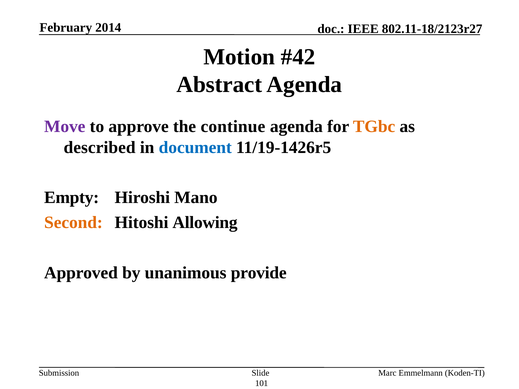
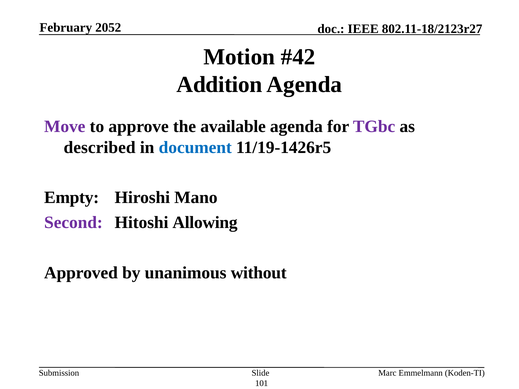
2014: 2014 -> 2052
Abstract: Abstract -> Addition
continue: continue -> available
TGbc colour: orange -> purple
Second colour: orange -> purple
provide: provide -> without
